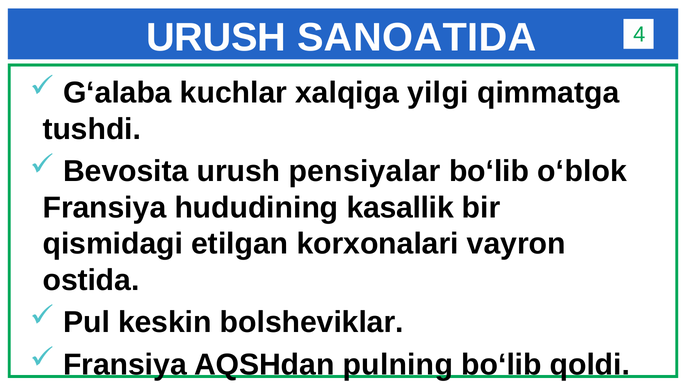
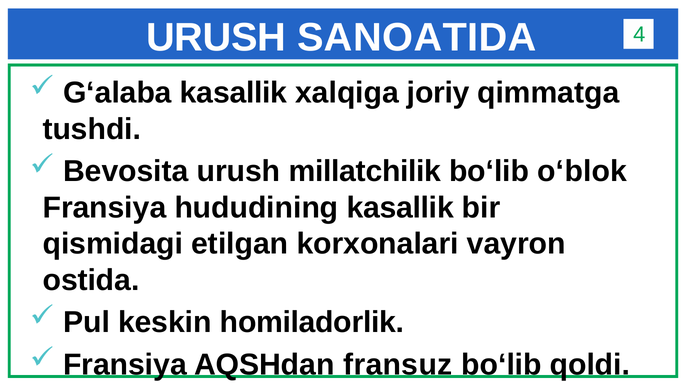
G‘alaba kuchlar: kuchlar -> kasallik
yilgi: yilgi -> joriy
pensiyalar: pensiyalar -> millatchilik
bolsheviklar: bolsheviklar -> homiladorlik
pulning: pulning -> fransuz
